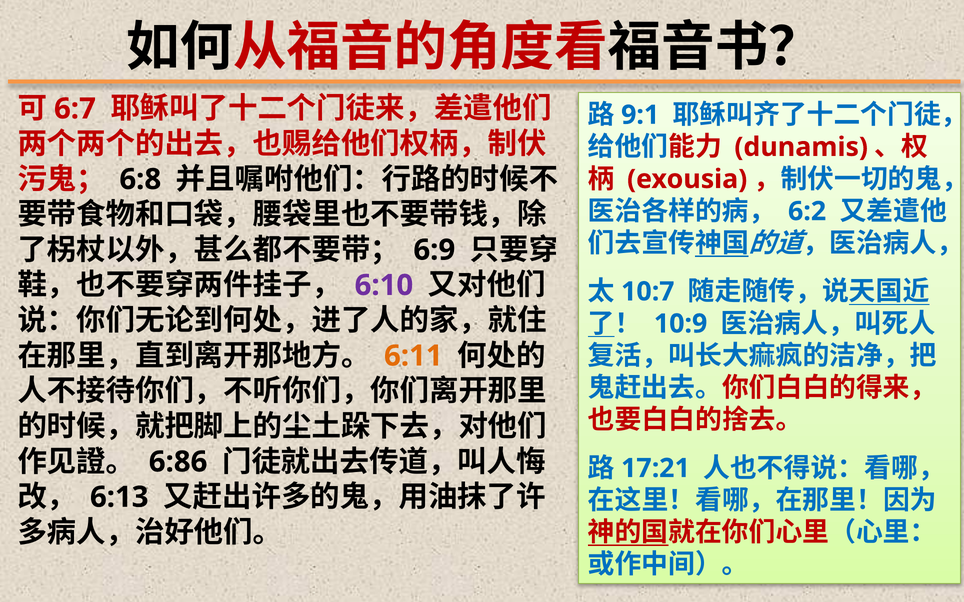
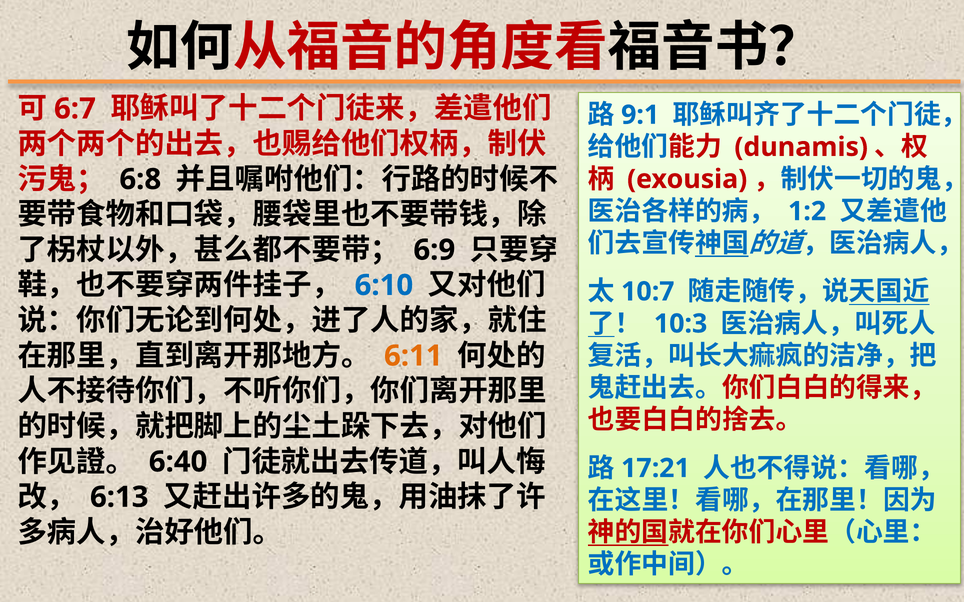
6:2: 6:2 -> 1:2
6:10 colour: purple -> blue
10:9: 10:9 -> 10:3
6:86: 6:86 -> 6:40
